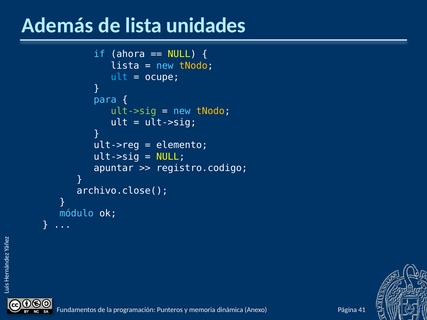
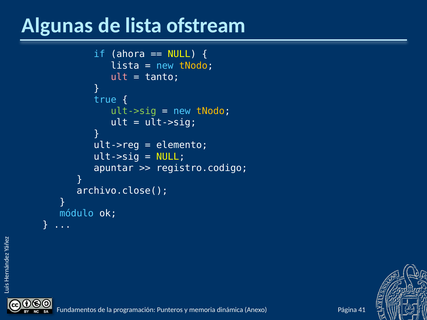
Además: Además -> Algunas
unidades: unidades -> ofstream
ult at (119, 77) colour: light blue -> pink
ocupe: ocupe -> tanto
para: para -> true
